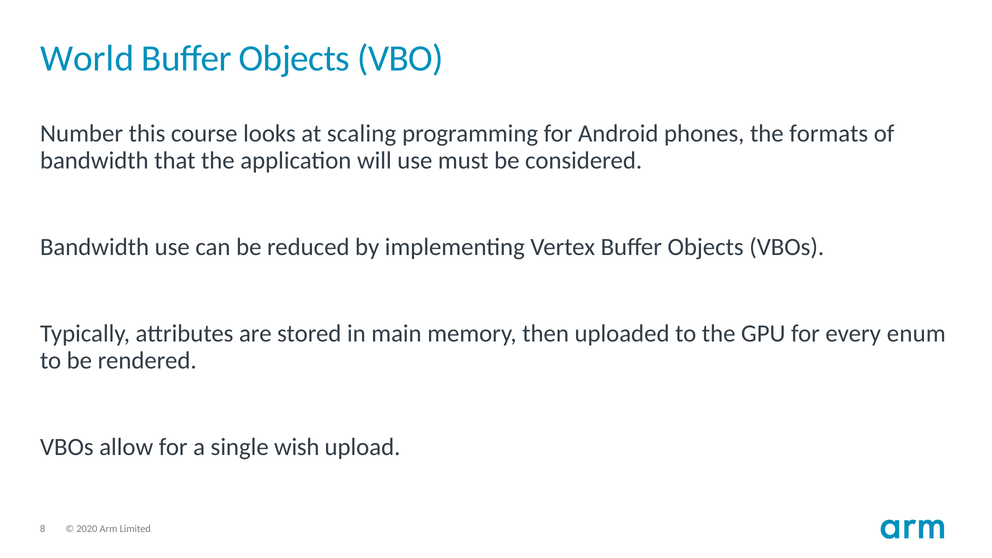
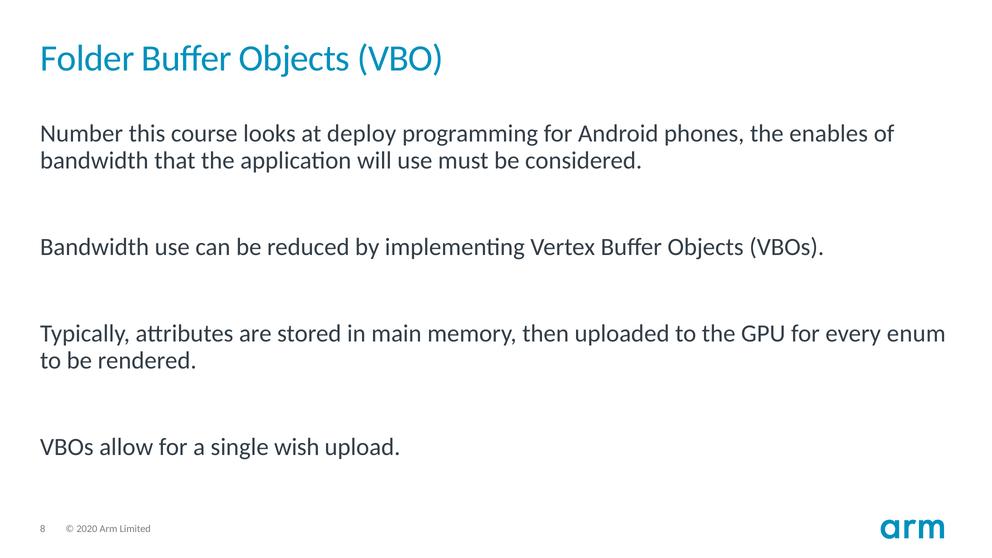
World: World -> Folder
scaling: scaling -> deploy
formats: formats -> enables
